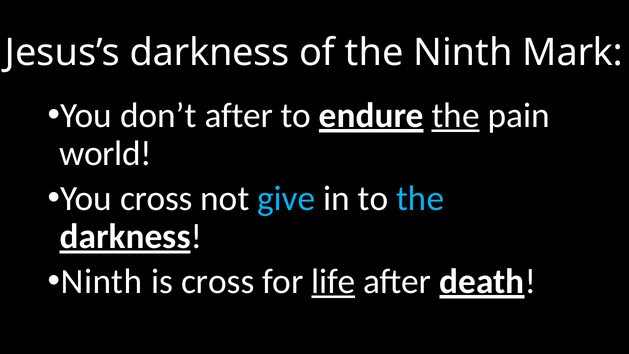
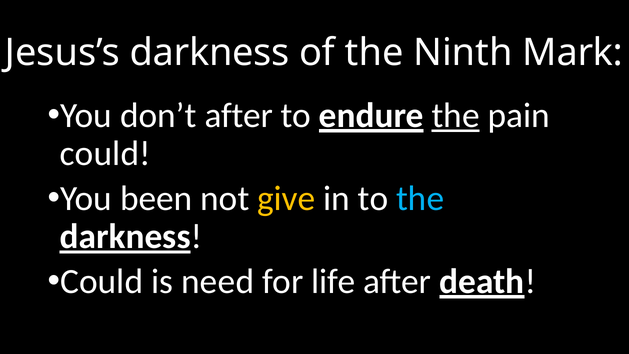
world at (106, 154): world -> could
You cross: cross -> been
give colour: light blue -> yellow
Ninth at (102, 281): Ninth -> Could
is cross: cross -> need
life underline: present -> none
